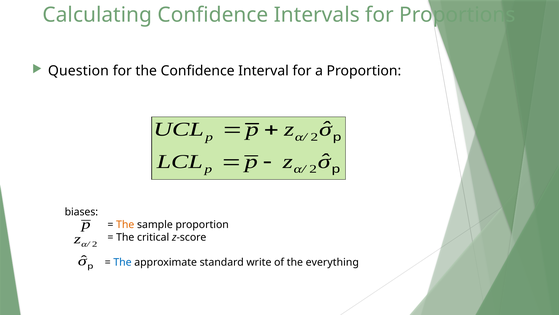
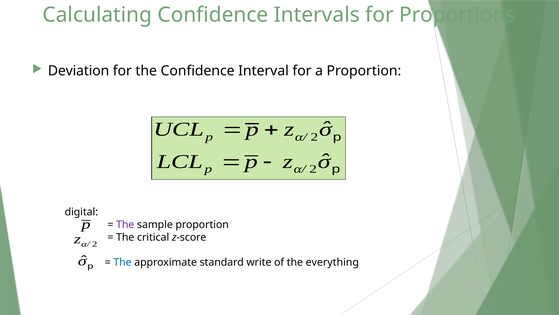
Question: Question -> Deviation
biases: biases -> digital
The at (125, 224) colour: orange -> purple
